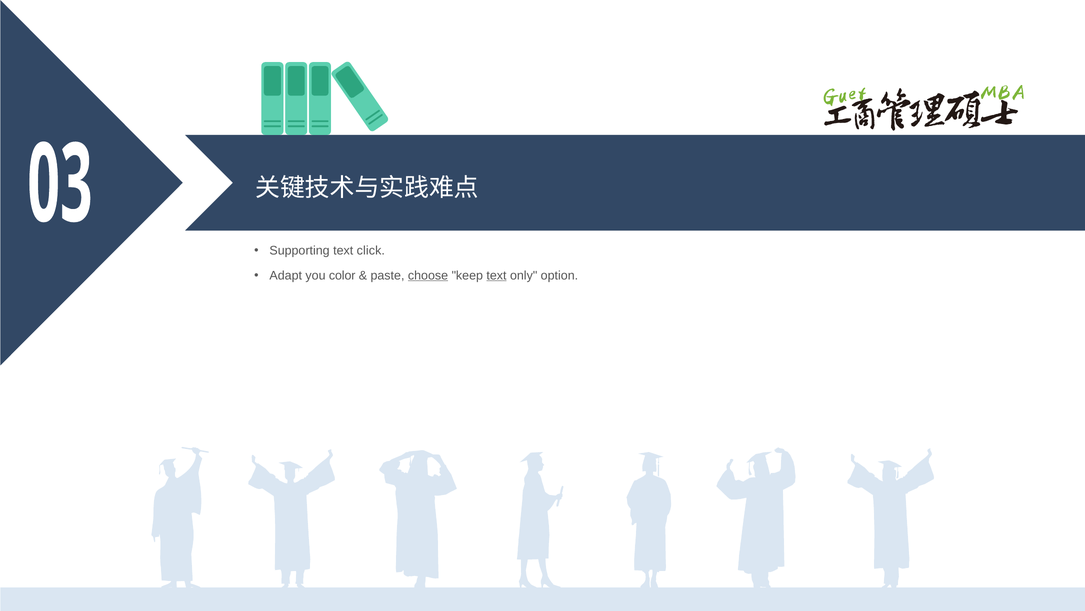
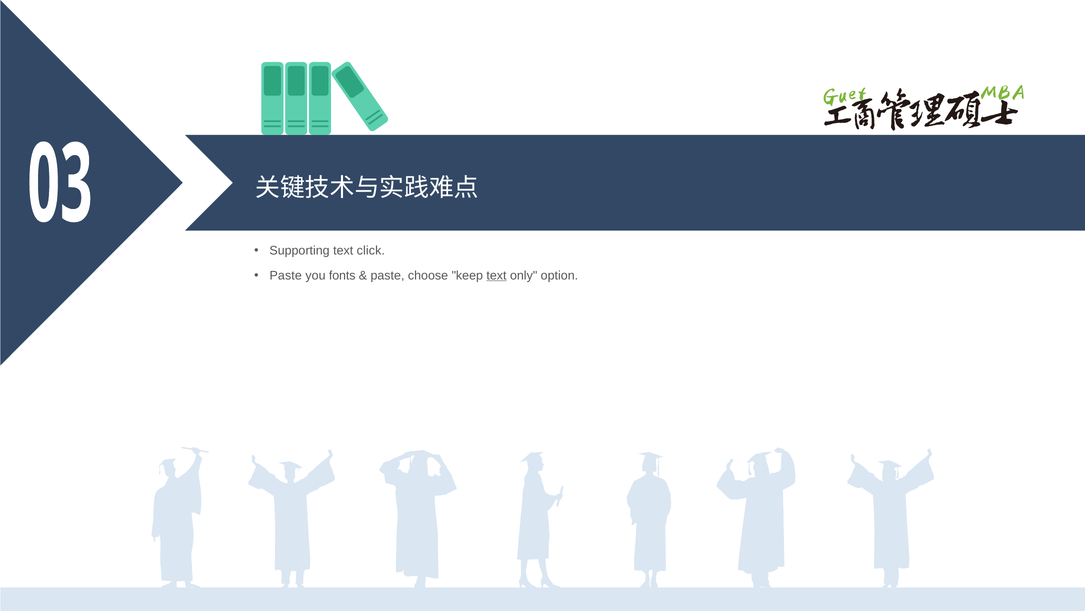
Adapt at (286, 275): Adapt -> Paste
color: color -> fonts
choose underline: present -> none
